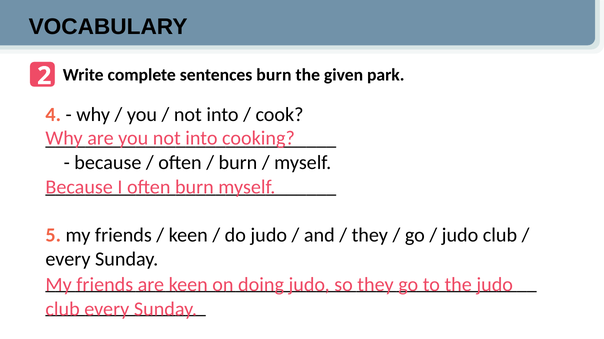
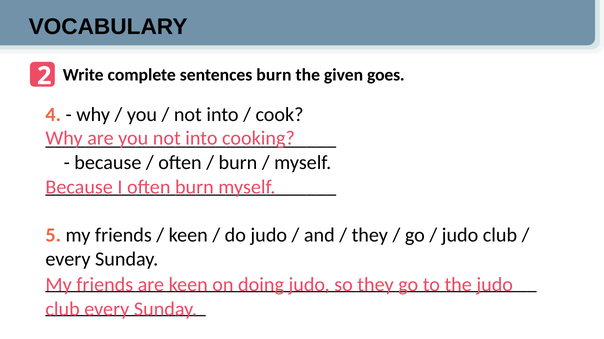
park: park -> goes
